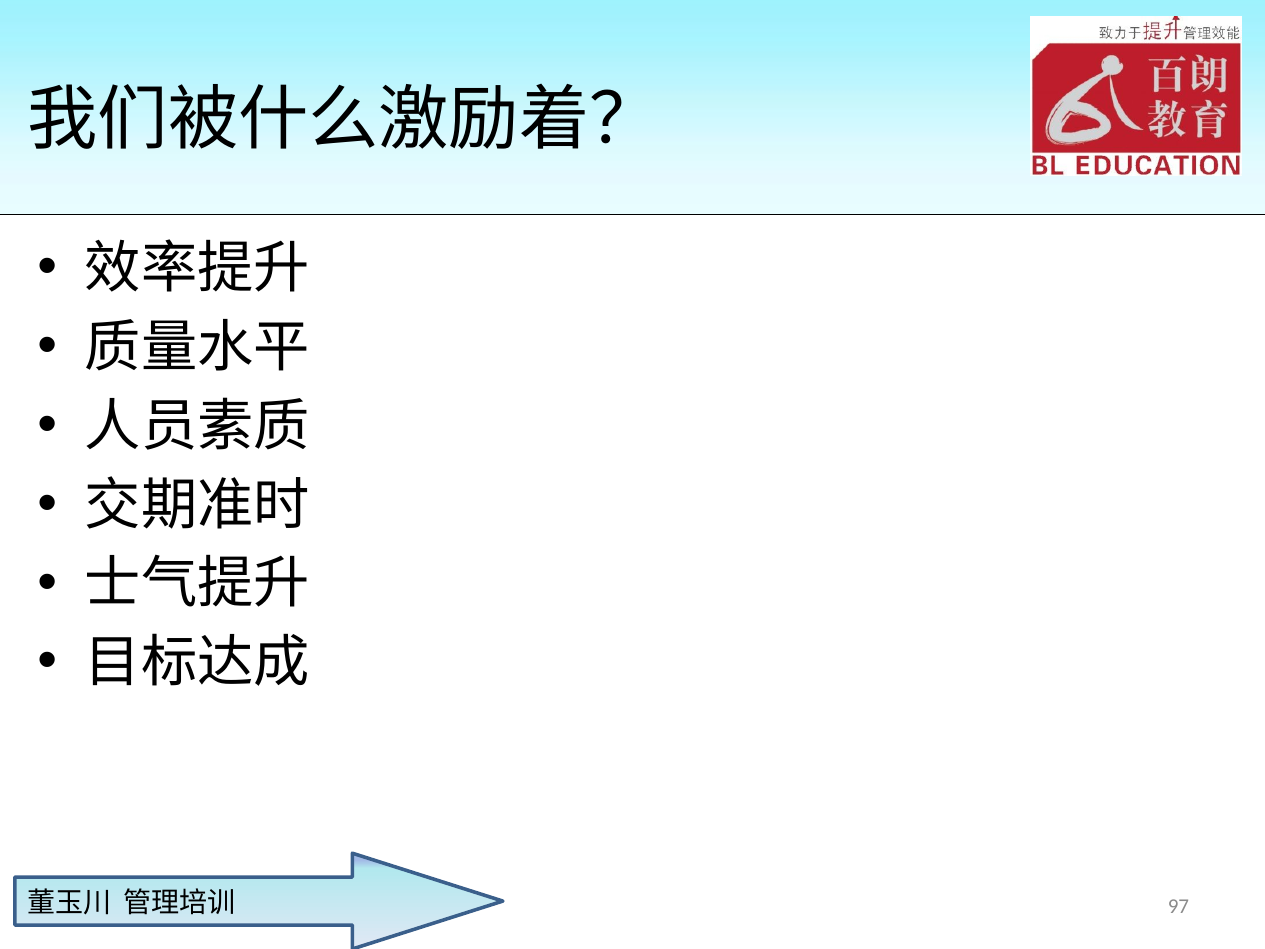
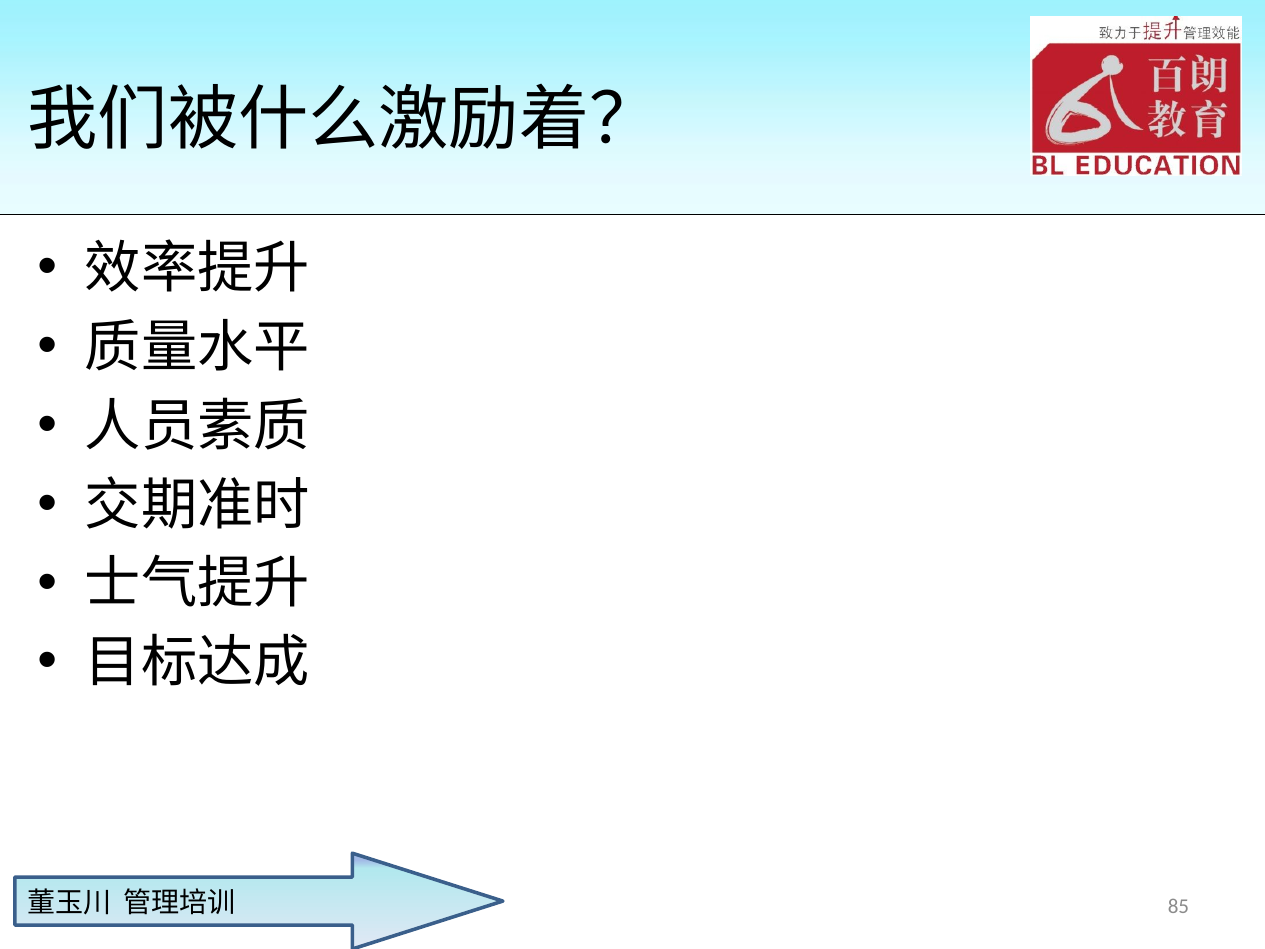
97: 97 -> 85
